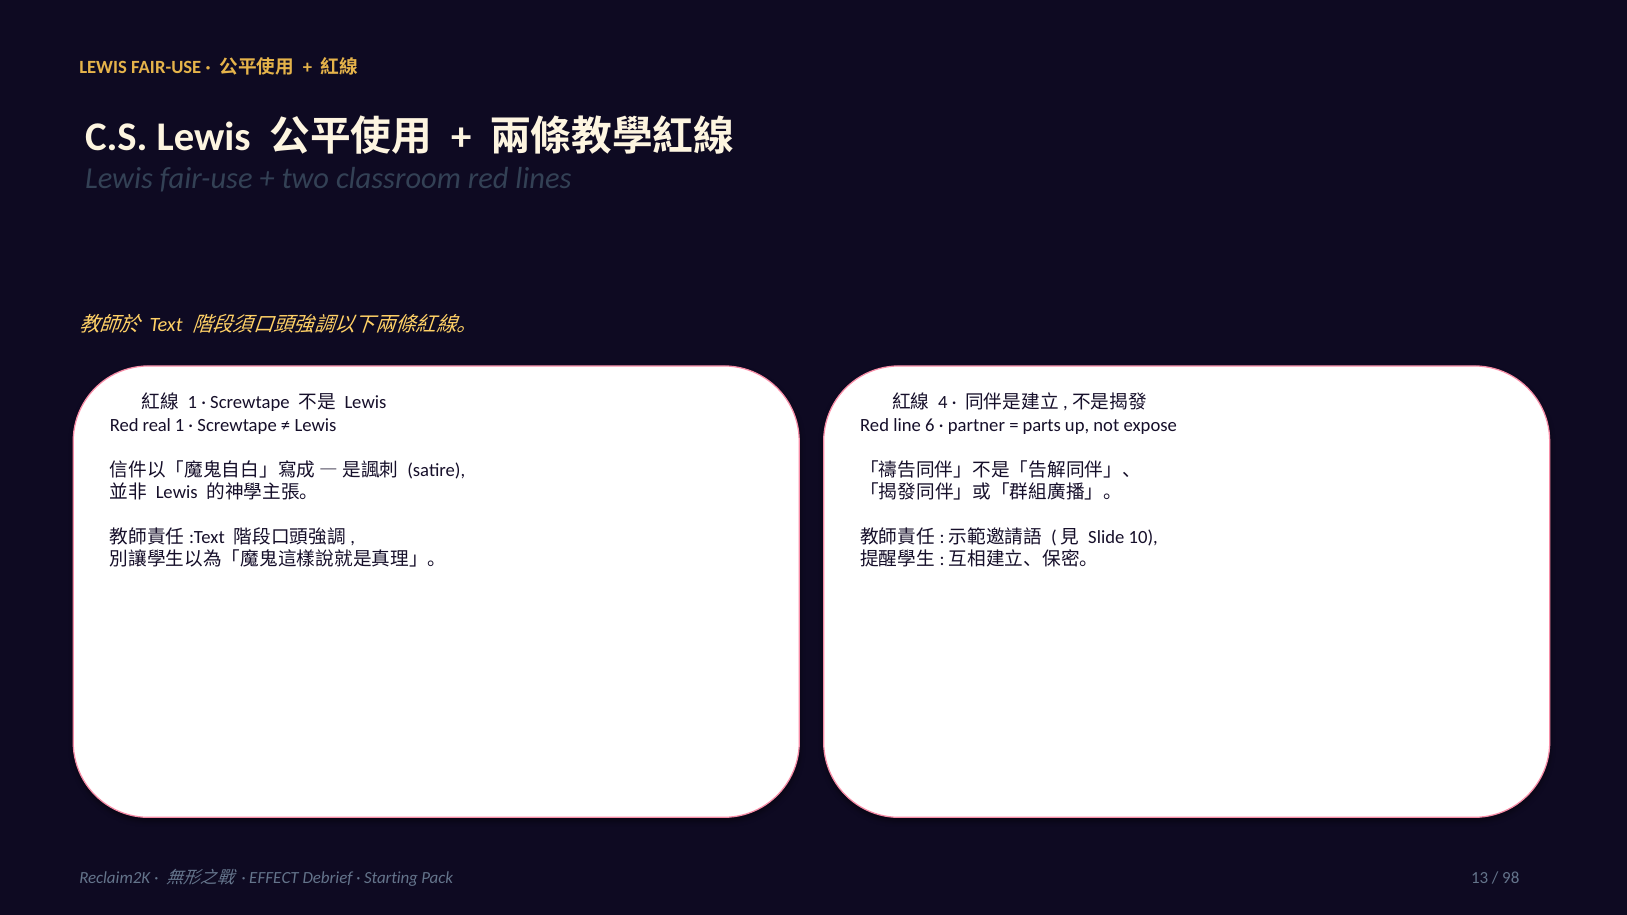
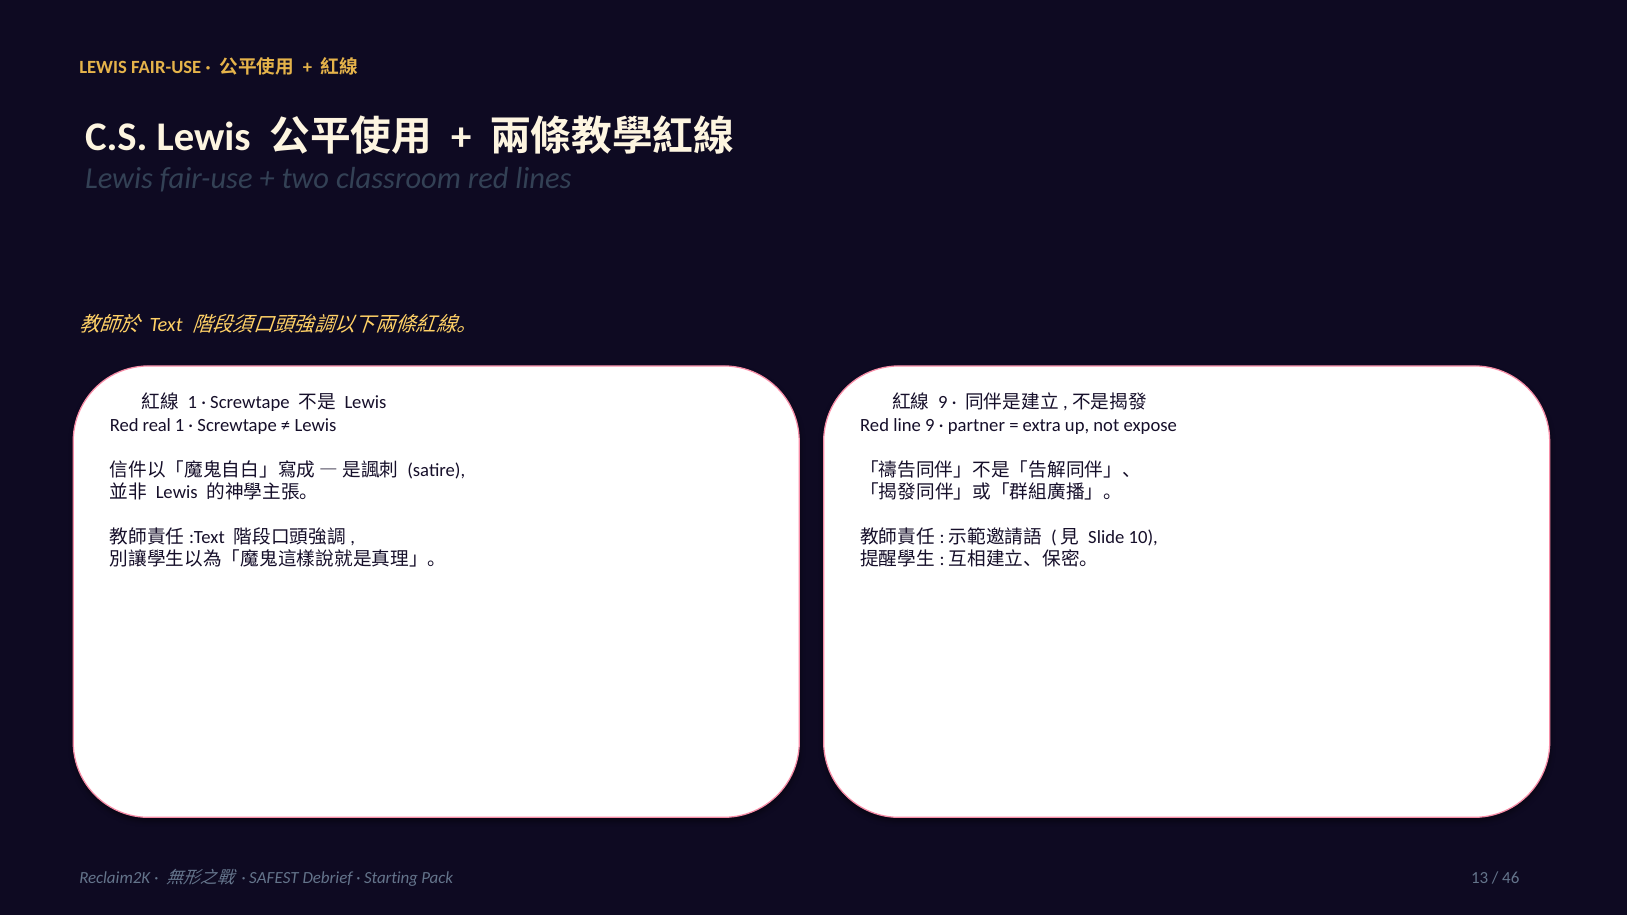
4 at (943, 403): 4 -> 9
line 6: 6 -> 9
parts: parts -> extra
EFFECT: EFFECT -> SAFEST
98: 98 -> 46
